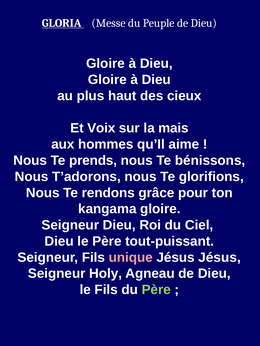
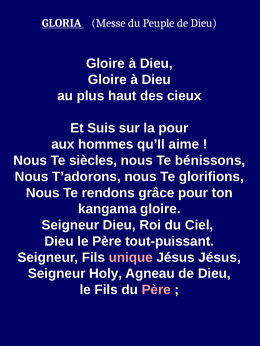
Voix: Voix -> Suis
la mais: mais -> pour
prends: prends -> siècles
Père at (156, 290) colour: light green -> pink
